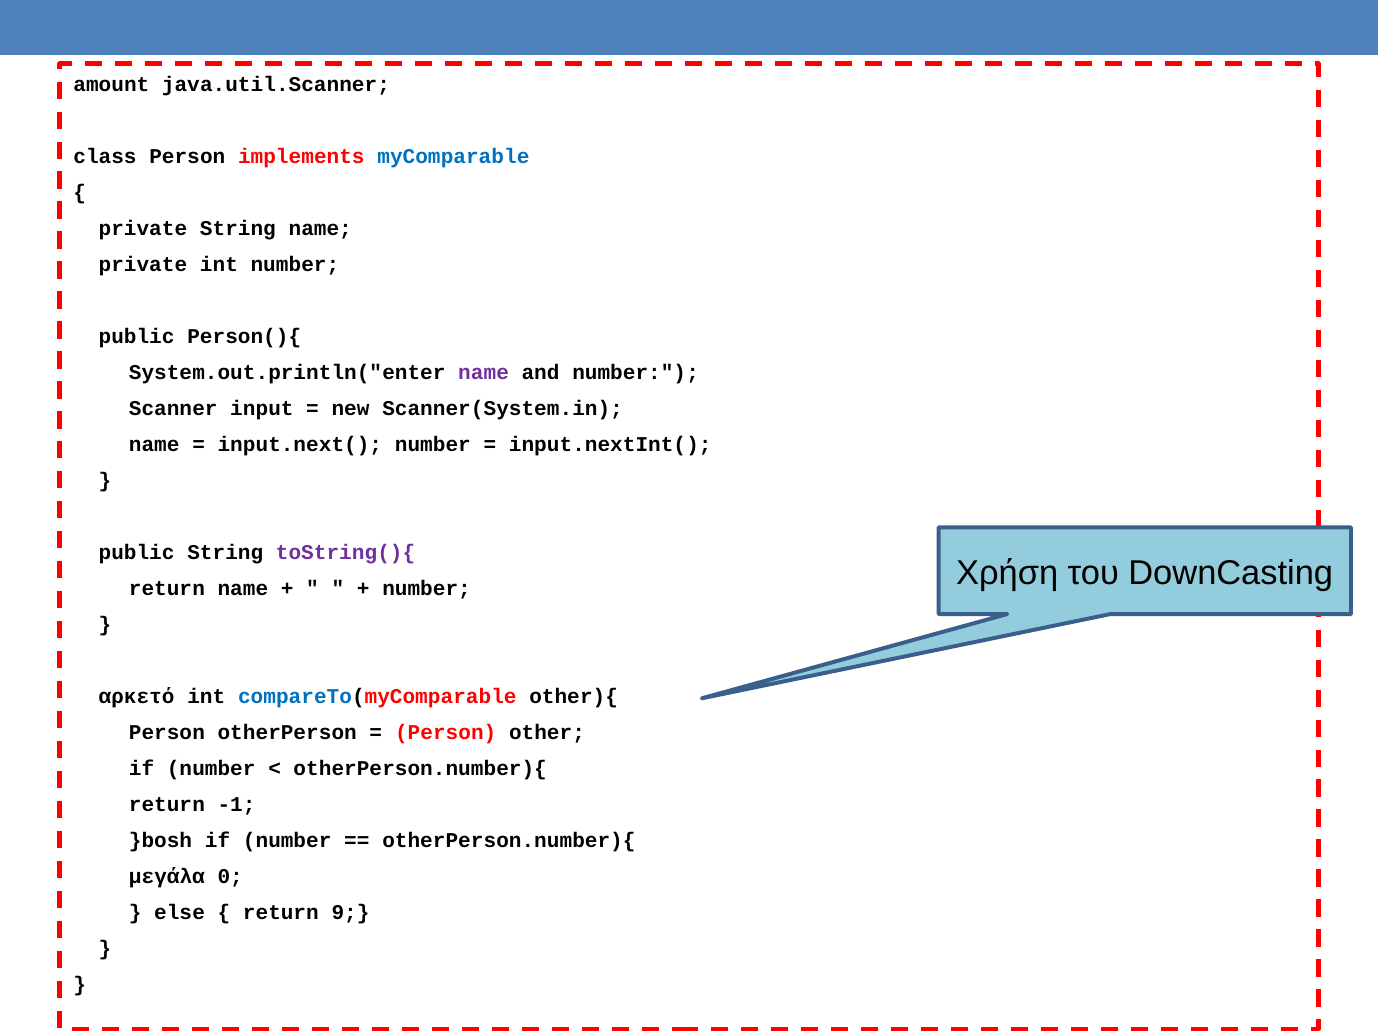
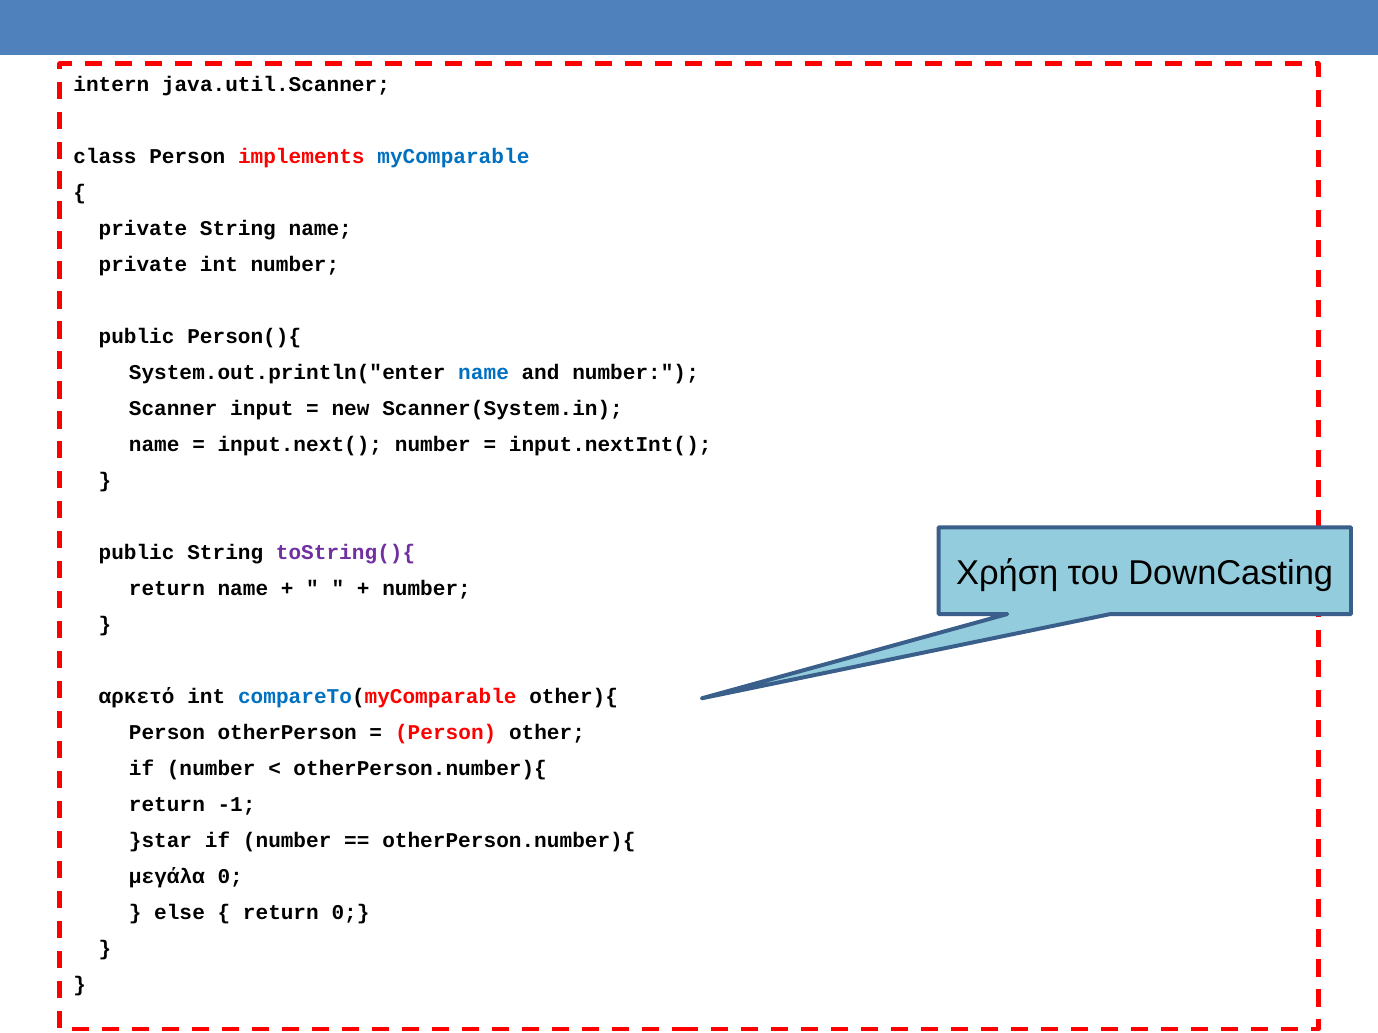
amount: amount -> intern
name at (484, 373) colour: purple -> blue
}bosh: }bosh -> }star
return 9: 9 -> 0
